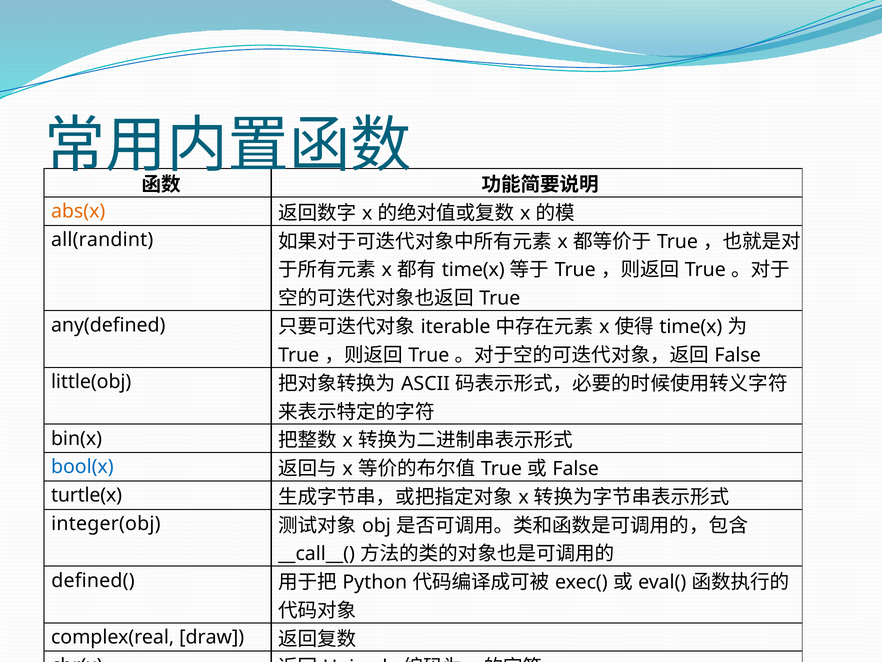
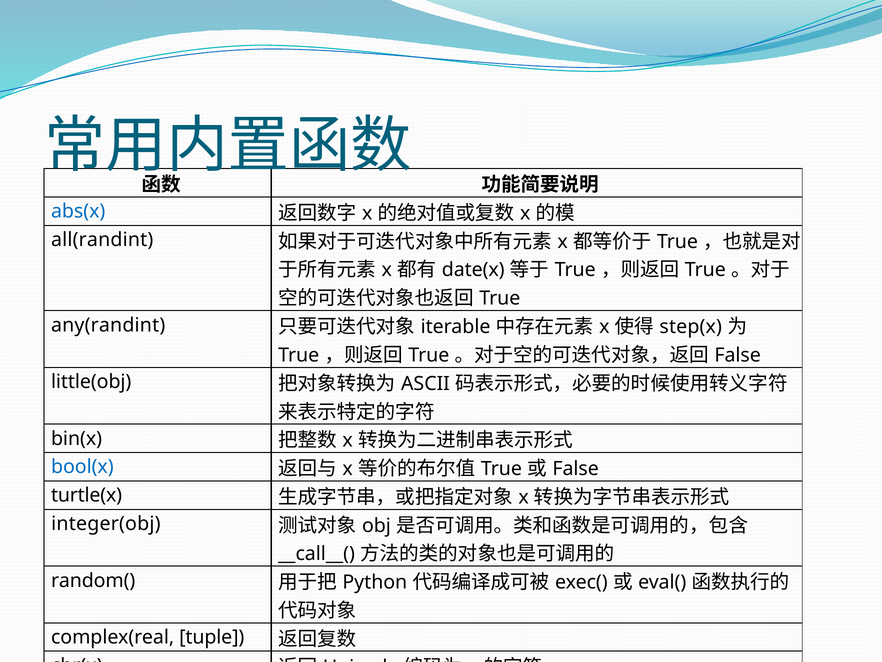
abs(x colour: orange -> blue
time(x at (473, 270): time(x -> date(x
any(defined: any(defined -> any(randint
time(x at (691, 327): time(x -> step(x
defined(: defined( -> random(
draw: draw -> tuple
